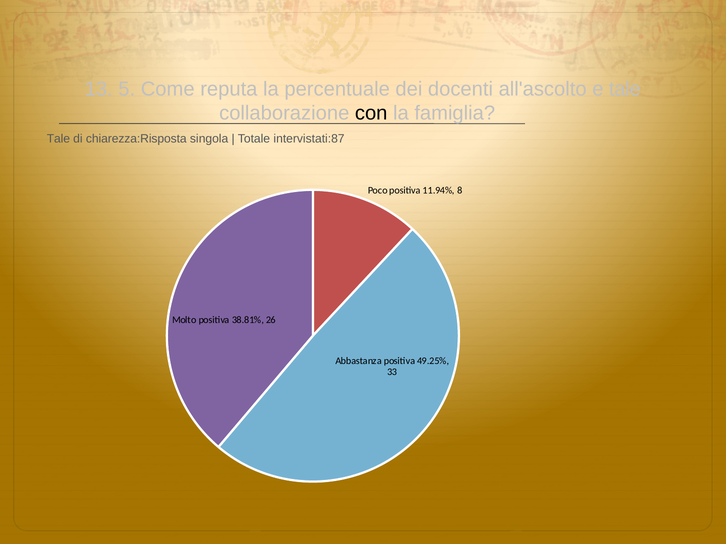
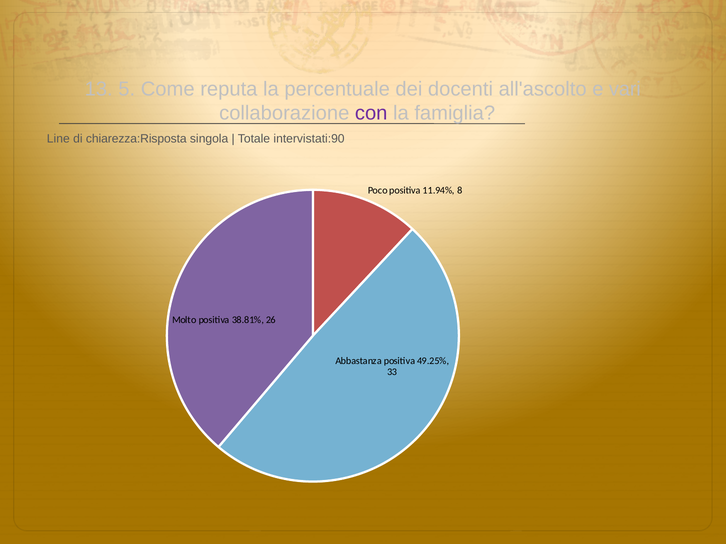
e tale: tale -> vari
con colour: black -> purple
Tale at (58, 139): Tale -> Line
intervistati:87: intervistati:87 -> intervistati:90
